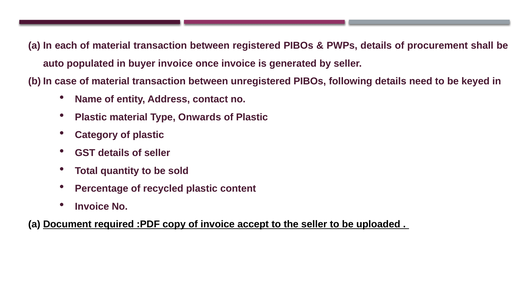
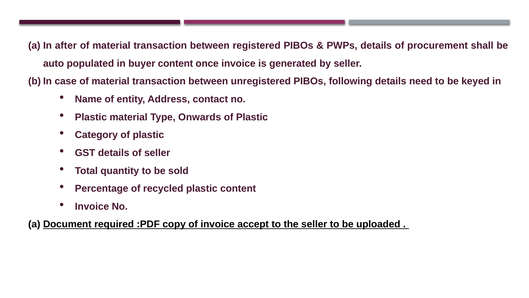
each: each -> after
buyer invoice: invoice -> content
